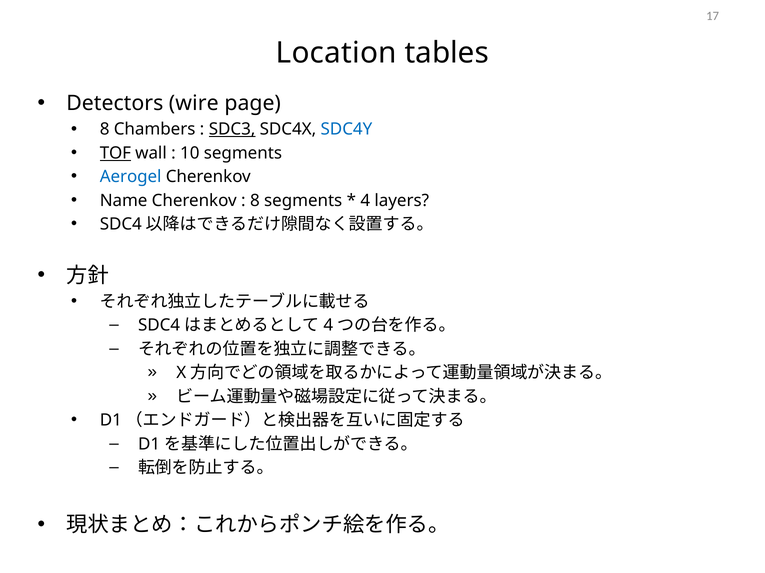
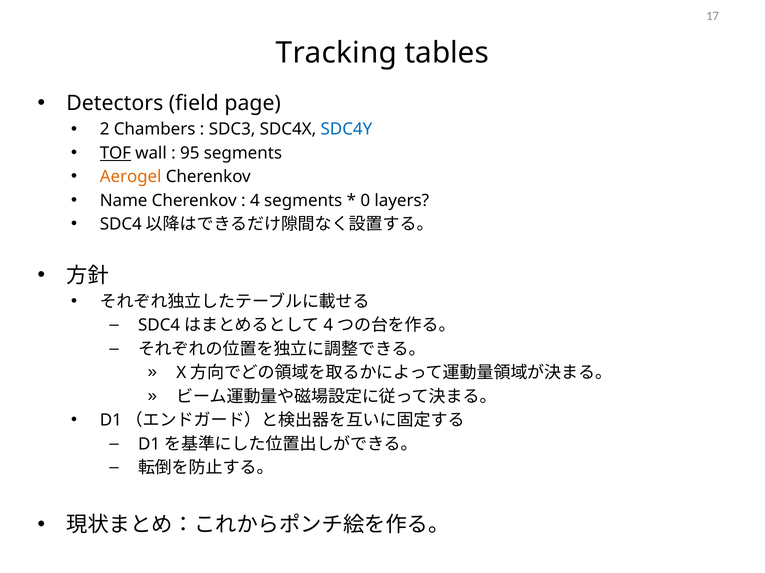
Location: Location -> Tracking
wire: wire -> field
8 at (105, 130): 8 -> 2
SDC3 underline: present -> none
10: 10 -> 95
Aerogel colour: blue -> orange
8 at (255, 201): 8 -> 4
4: 4 -> 0
